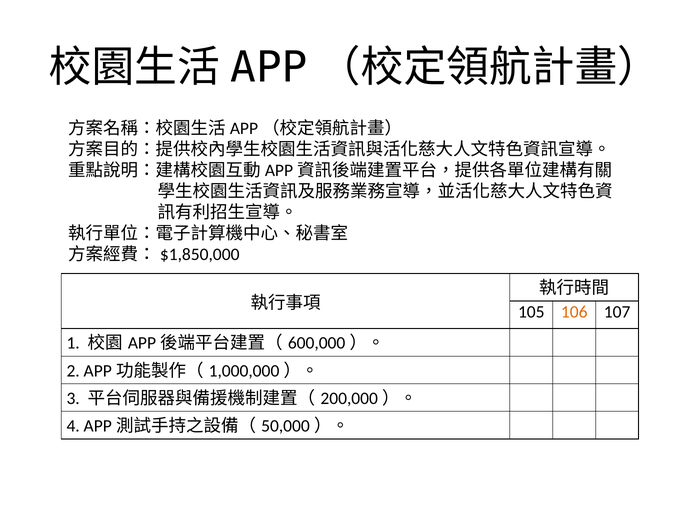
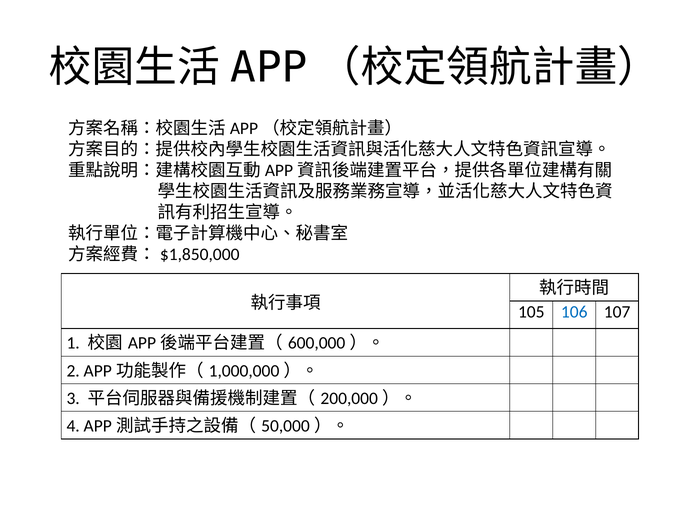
106 colour: orange -> blue
